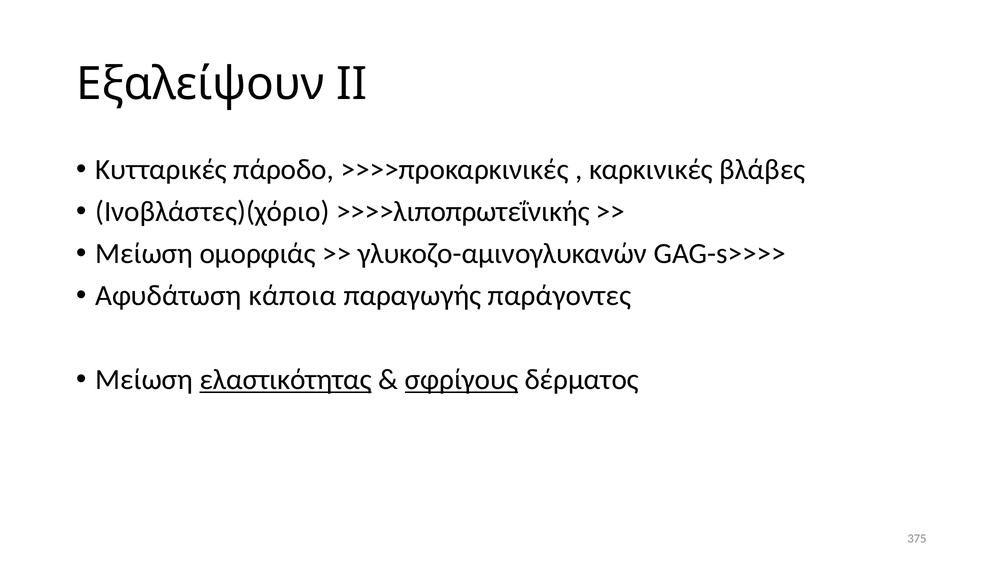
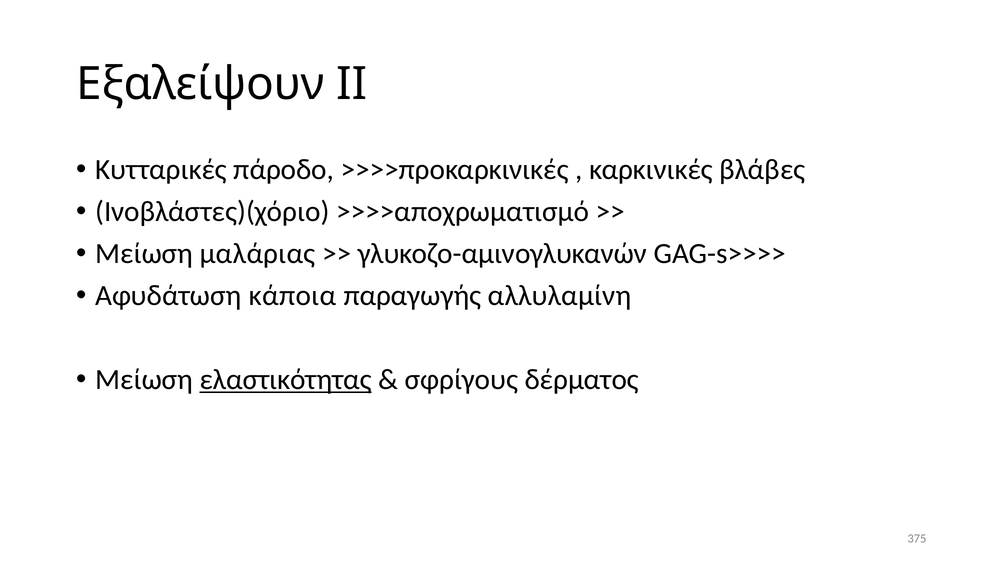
>>>>λιποπρωτεΐνικής: >>>>λιποπρωτεΐνικής -> >>>>αποχρωματισμό
ομορφιάς: ομορφιάς -> μαλάριας
παράγοντες: παράγοντες -> αλλυλαμίνη
σφρίγους underline: present -> none
